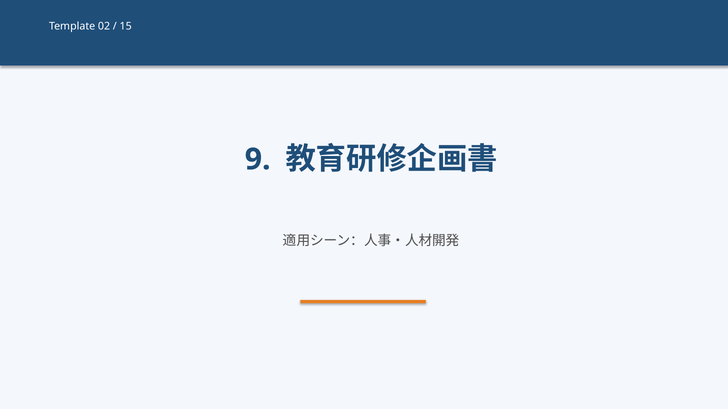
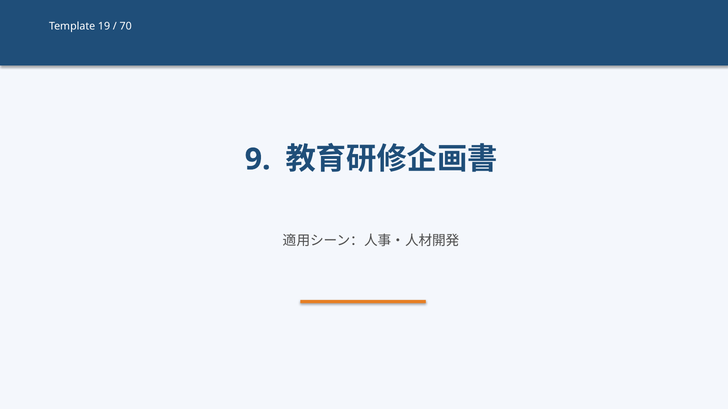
02: 02 -> 19
15: 15 -> 70
